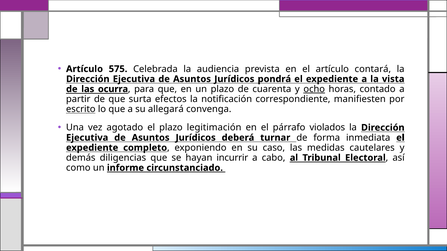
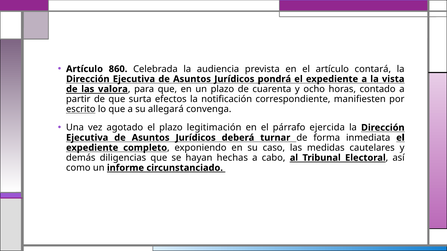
575: 575 -> 860
ocurra: ocurra -> valora
ocho underline: present -> none
violados: violados -> ejercida
incurrir: incurrir -> hechas
